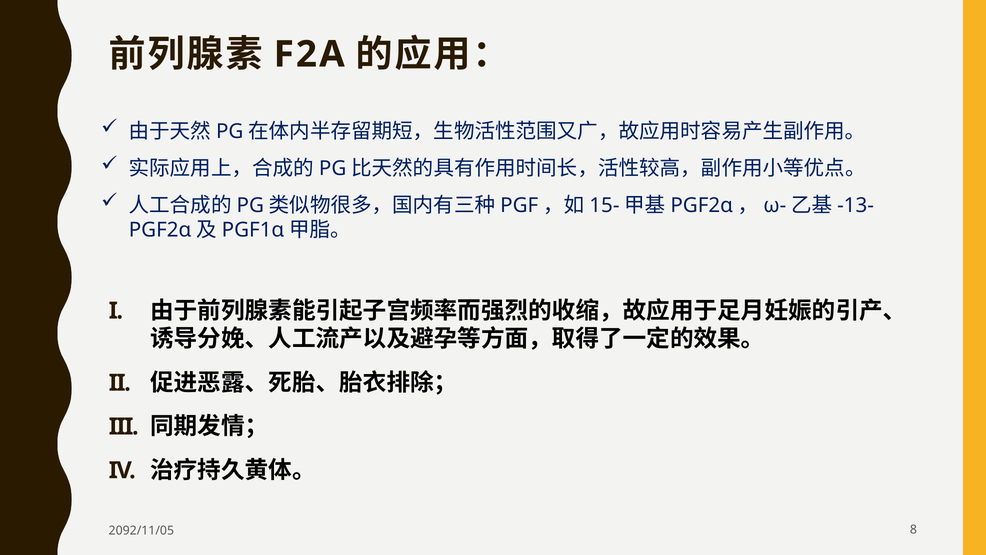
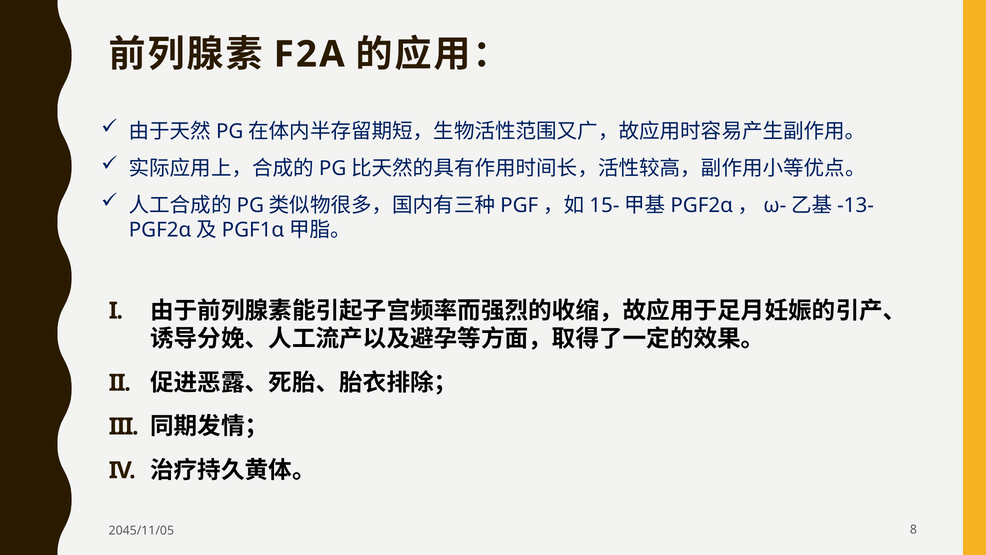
2092/11/05: 2092/11/05 -> 2045/11/05
